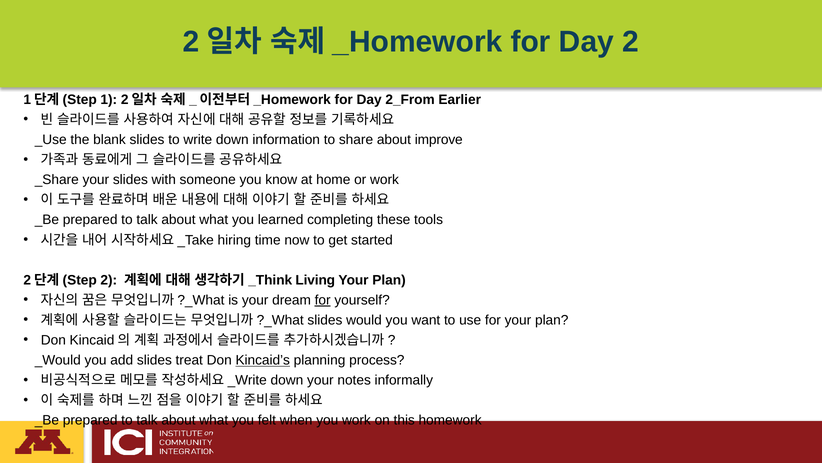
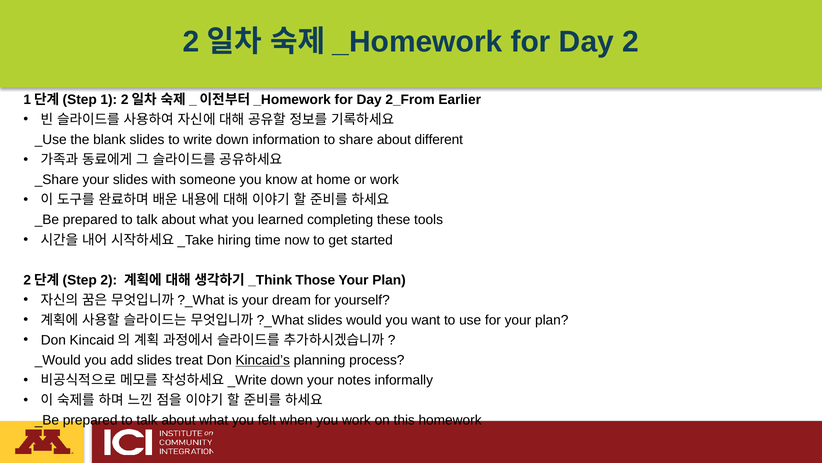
improve: improve -> different
Living: Living -> Those
for at (323, 300) underline: present -> none
